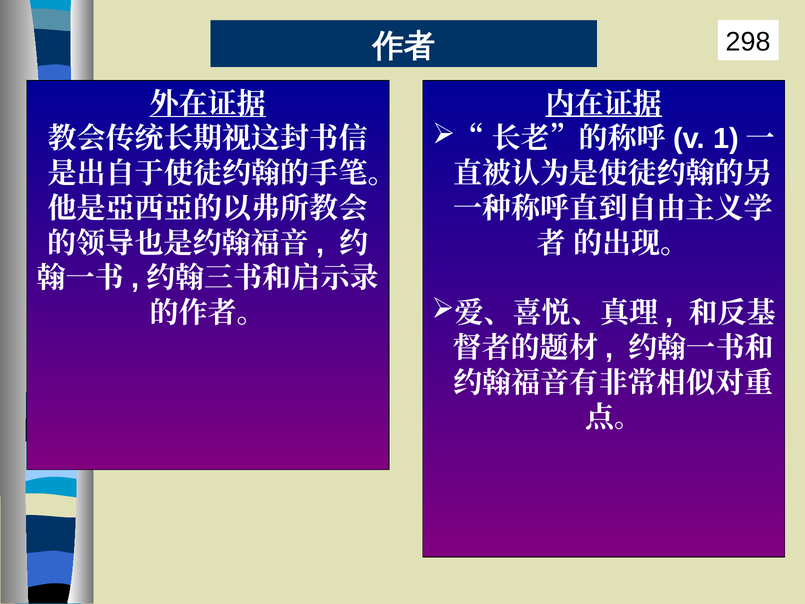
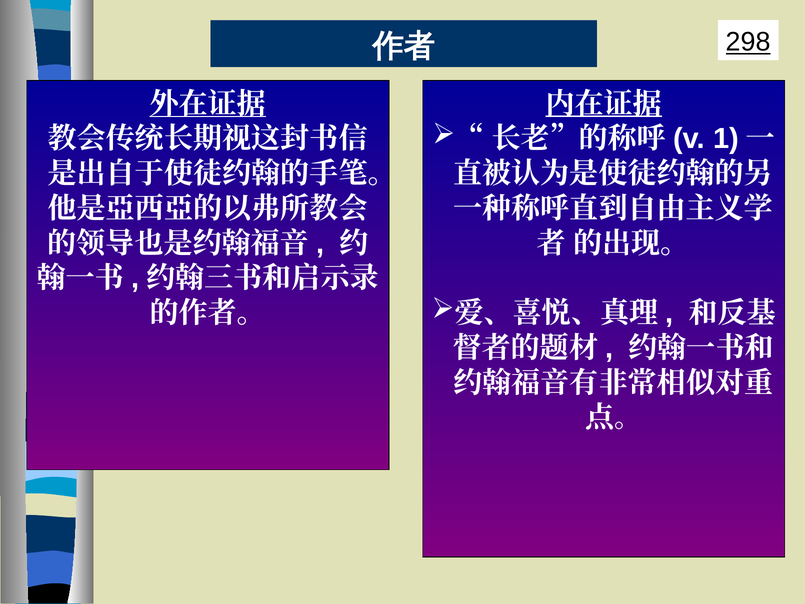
298 underline: none -> present
